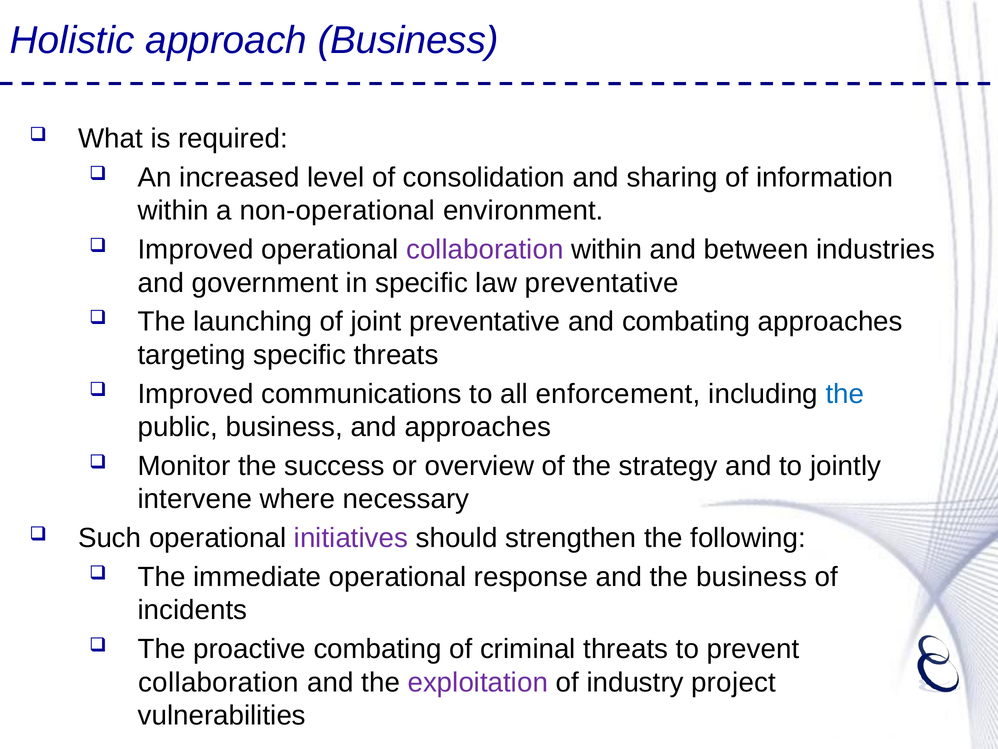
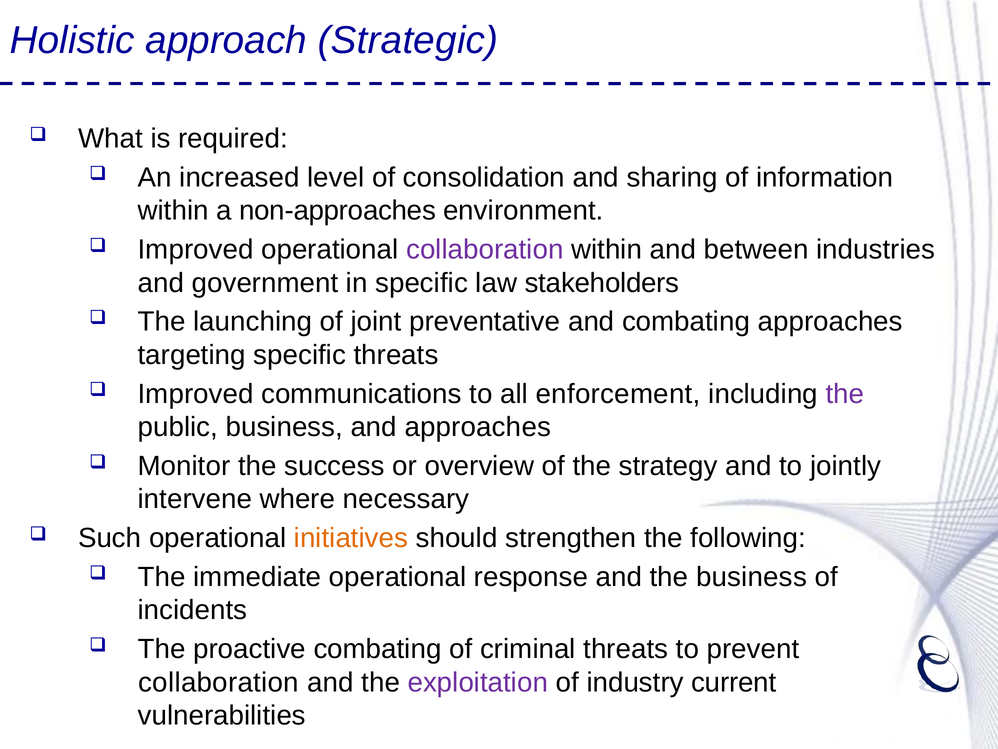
approach Business: Business -> Strategic
non-operational: non-operational -> non-approaches
law preventative: preventative -> stakeholders
the at (845, 394) colour: blue -> purple
initiatives colour: purple -> orange
project: project -> current
